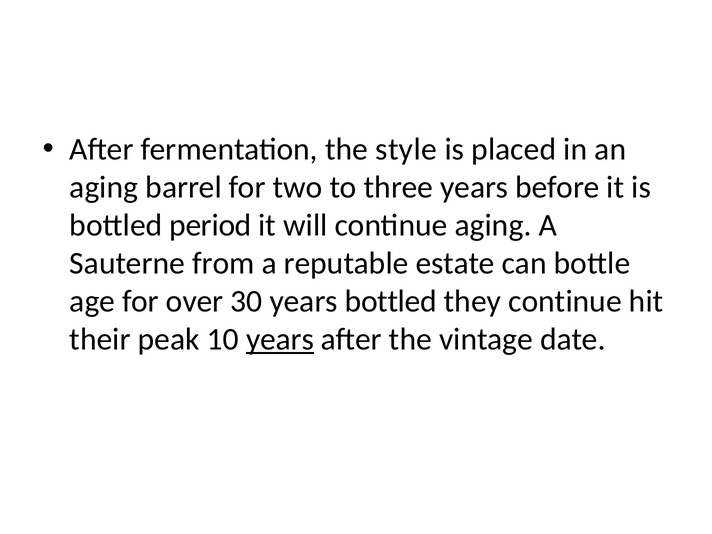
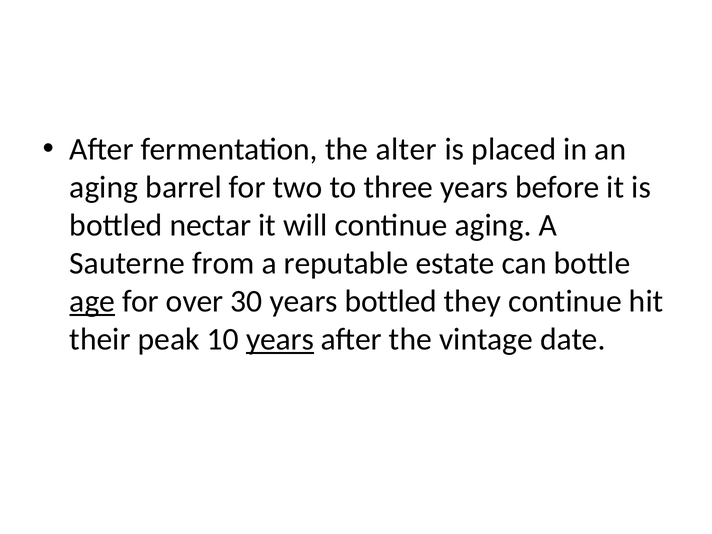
style: style -> alter
period: period -> nectar
age underline: none -> present
